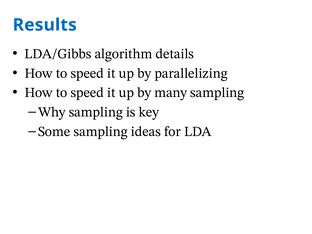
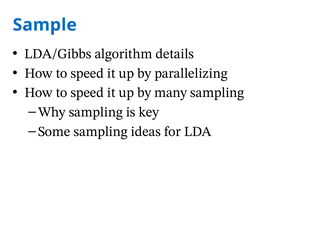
Results: Results -> Sample
